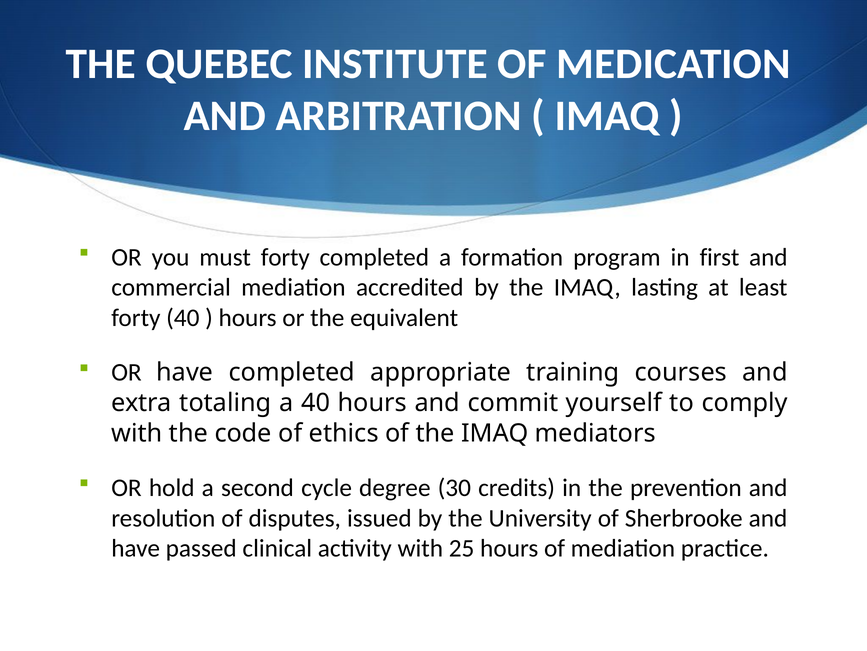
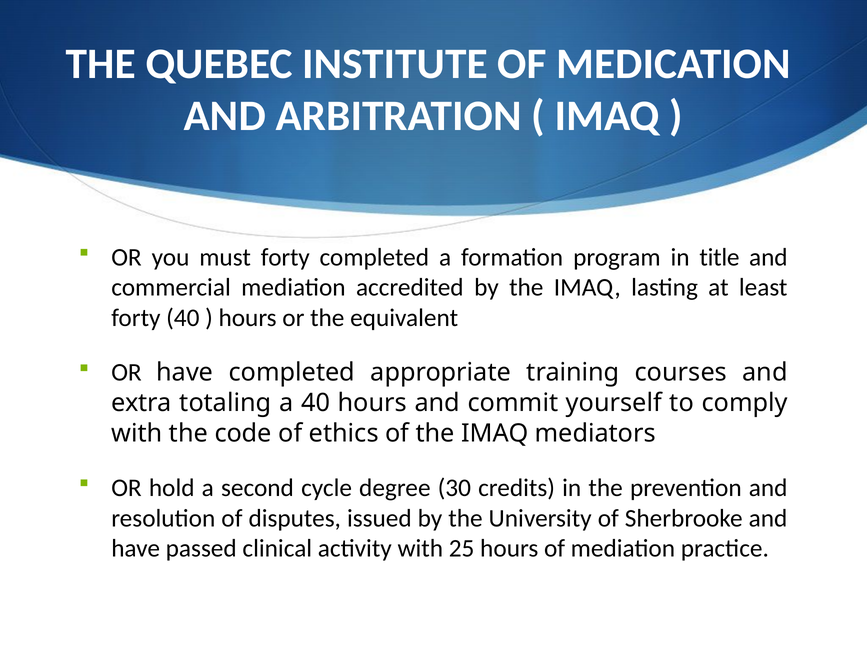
first: first -> title
